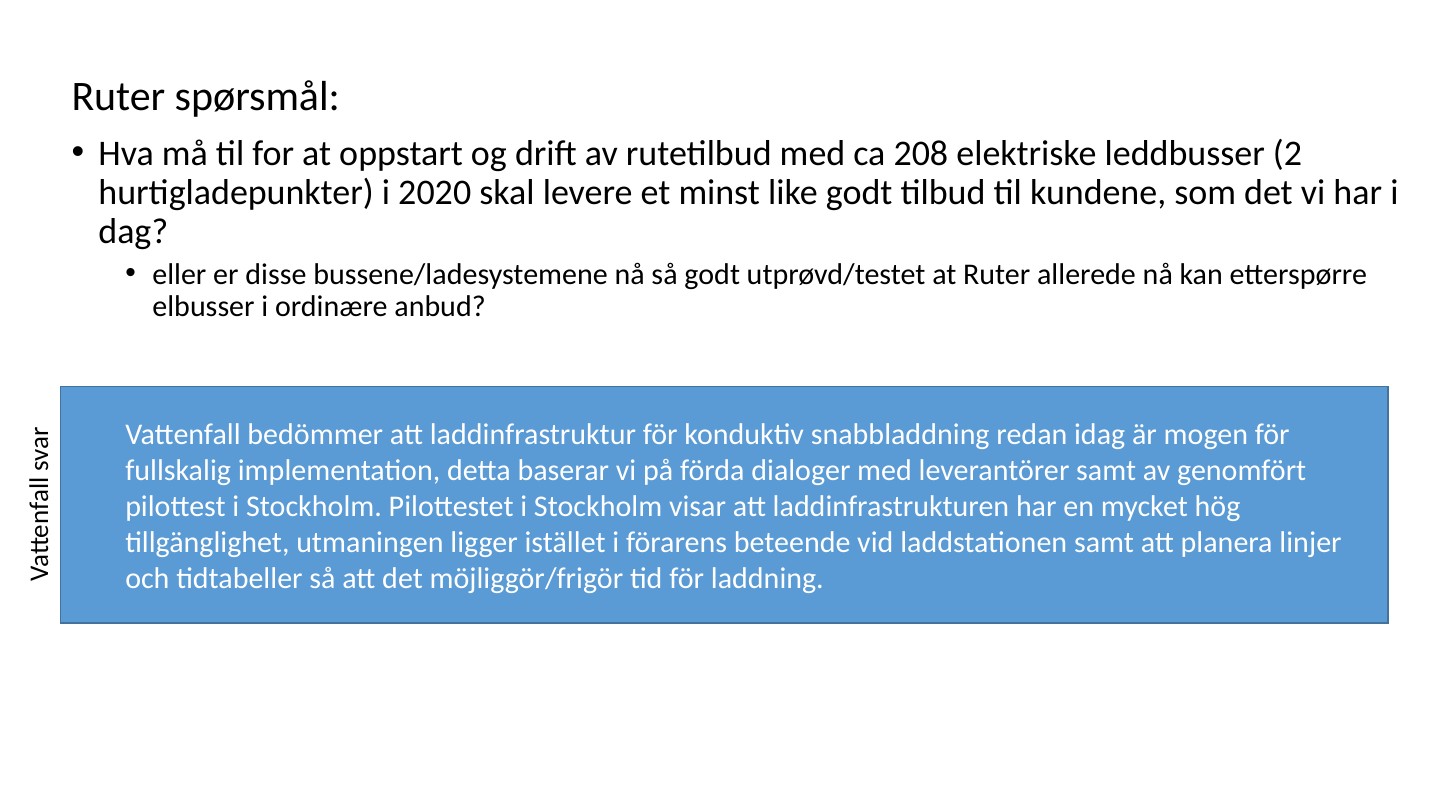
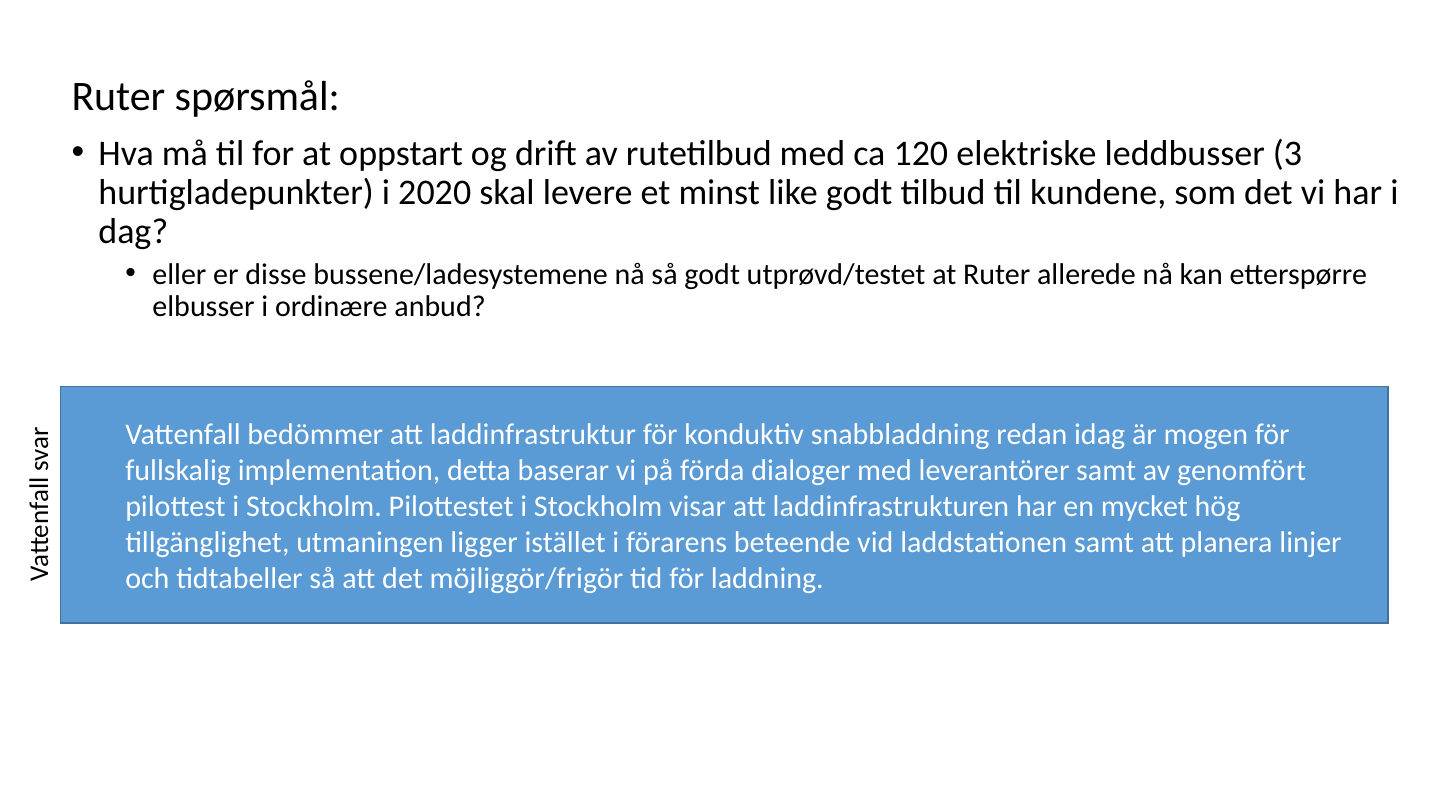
208: 208 -> 120
2: 2 -> 3
